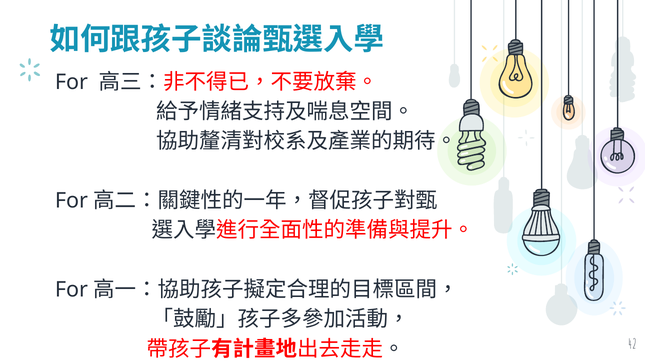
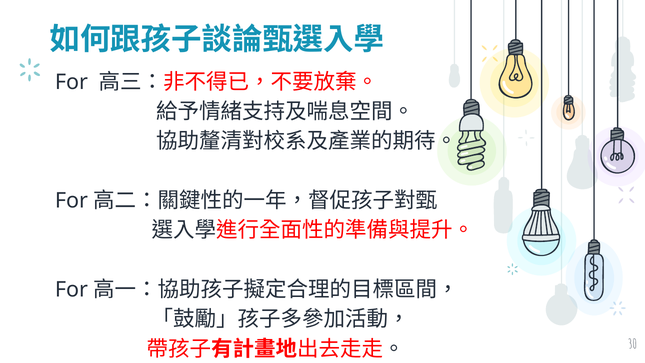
42: 42 -> 30
